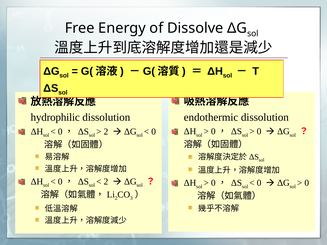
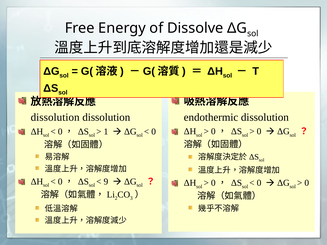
hydrophilic at (55, 117): hydrophilic -> dissolution
2 at (106, 132): 2 -> 1
2 at (106, 182): 2 -> 9
